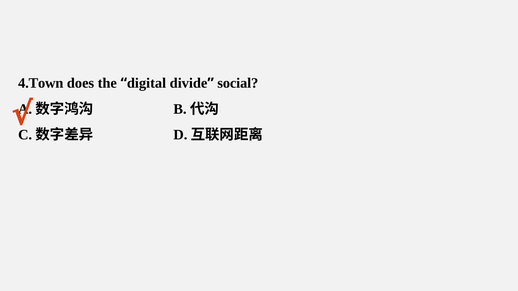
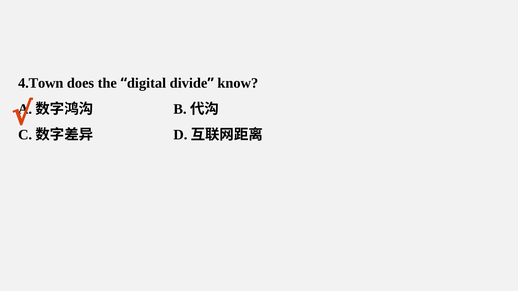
social: social -> know
